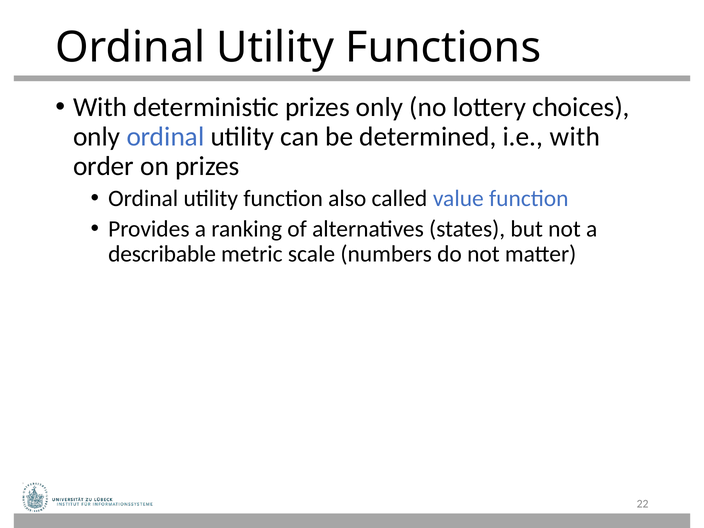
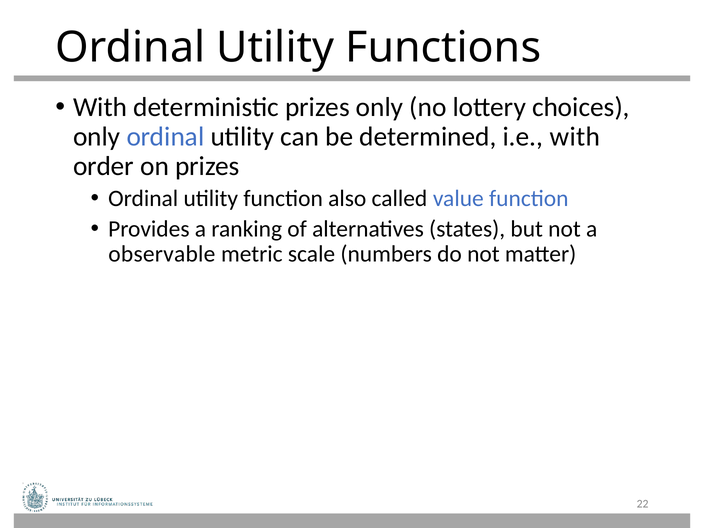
describable: describable -> observable
